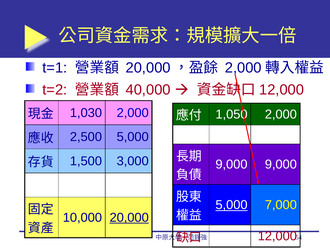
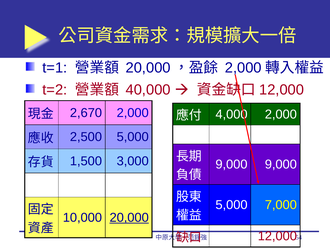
1,030: 1,030 -> 2,670
1,050: 1,050 -> 4,000
5,000 at (231, 205) underline: present -> none
